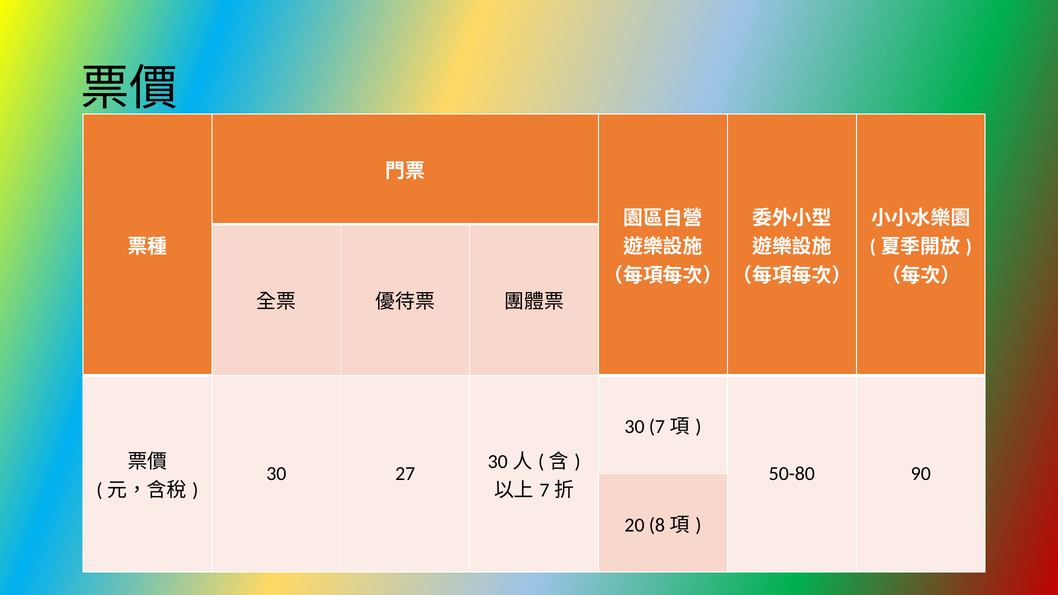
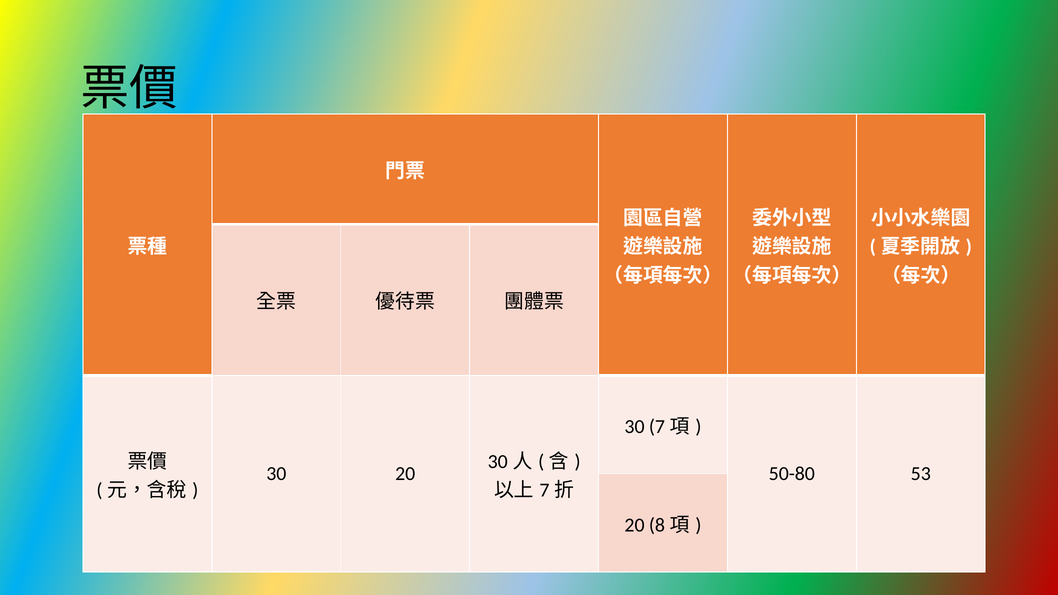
30 27: 27 -> 20
90: 90 -> 53
